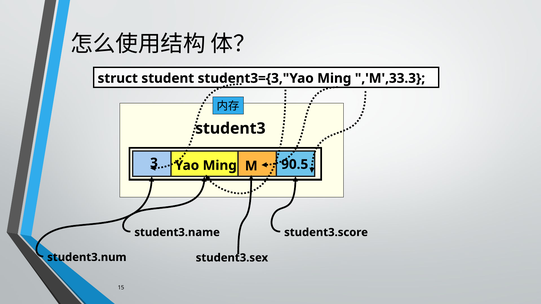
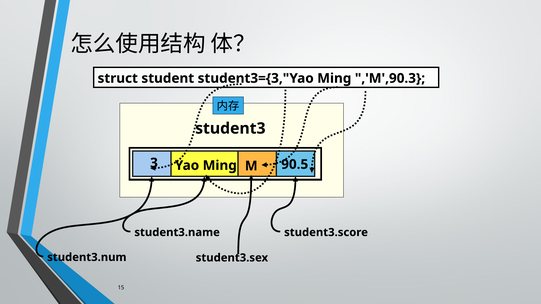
,'M',33.3: ,'M',33.3 -> ,'M',90.3
